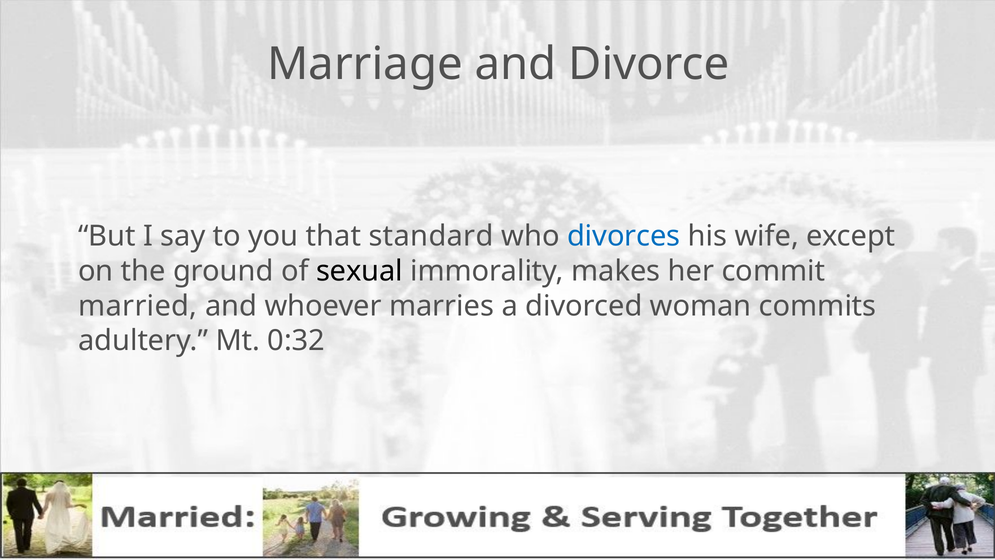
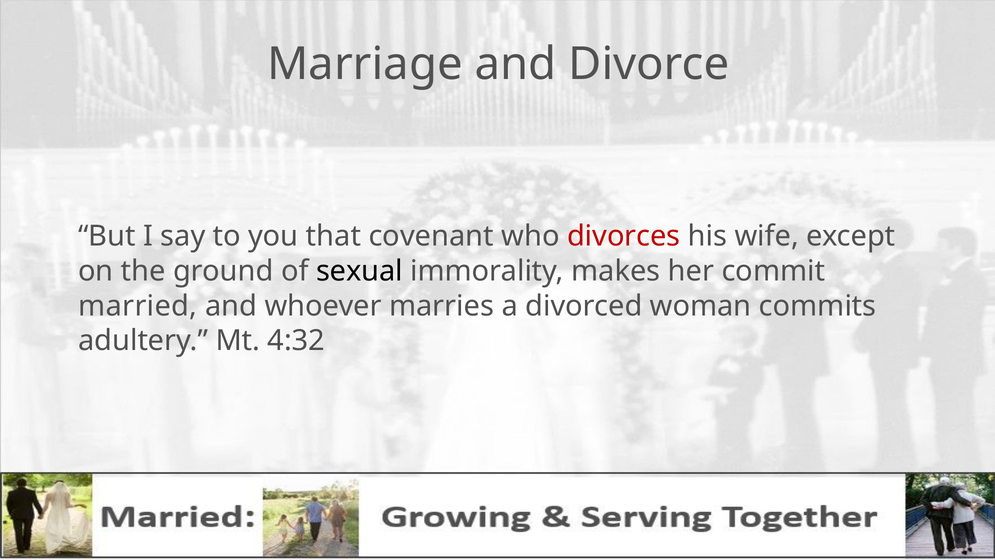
standard: standard -> covenant
divorces colour: blue -> red
0:32: 0:32 -> 4:32
